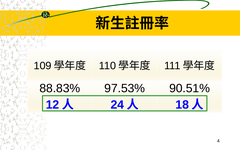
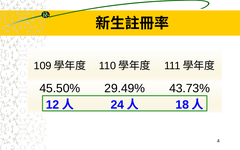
88.83%: 88.83% -> 45.50%
97.53%: 97.53% -> 29.49%
90.51%: 90.51% -> 43.73%
